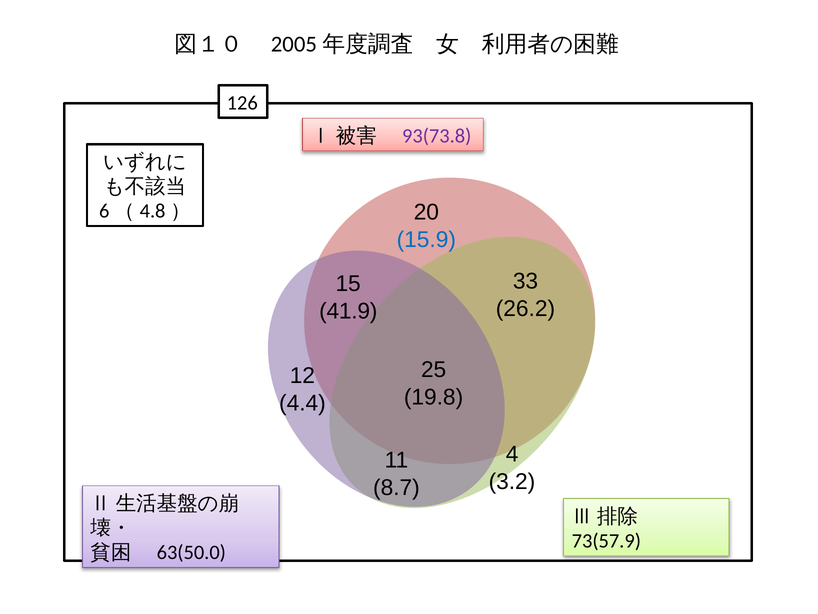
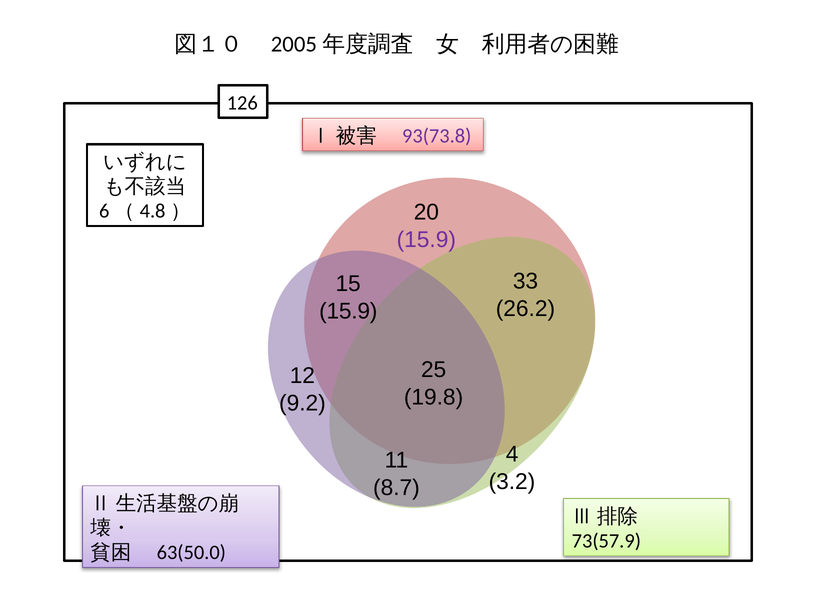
15.9 at (426, 240) colour: blue -> purple
41.9 at (348, 311): 41.9 -> 15.9
4.4: 4.4 -> 9.2
